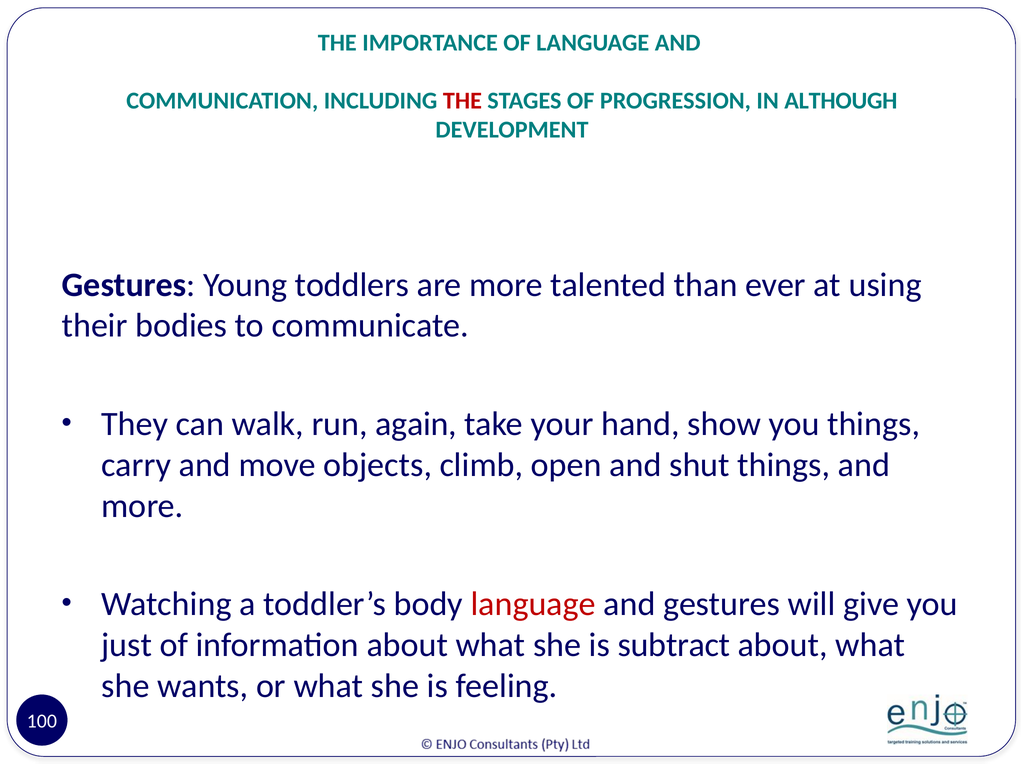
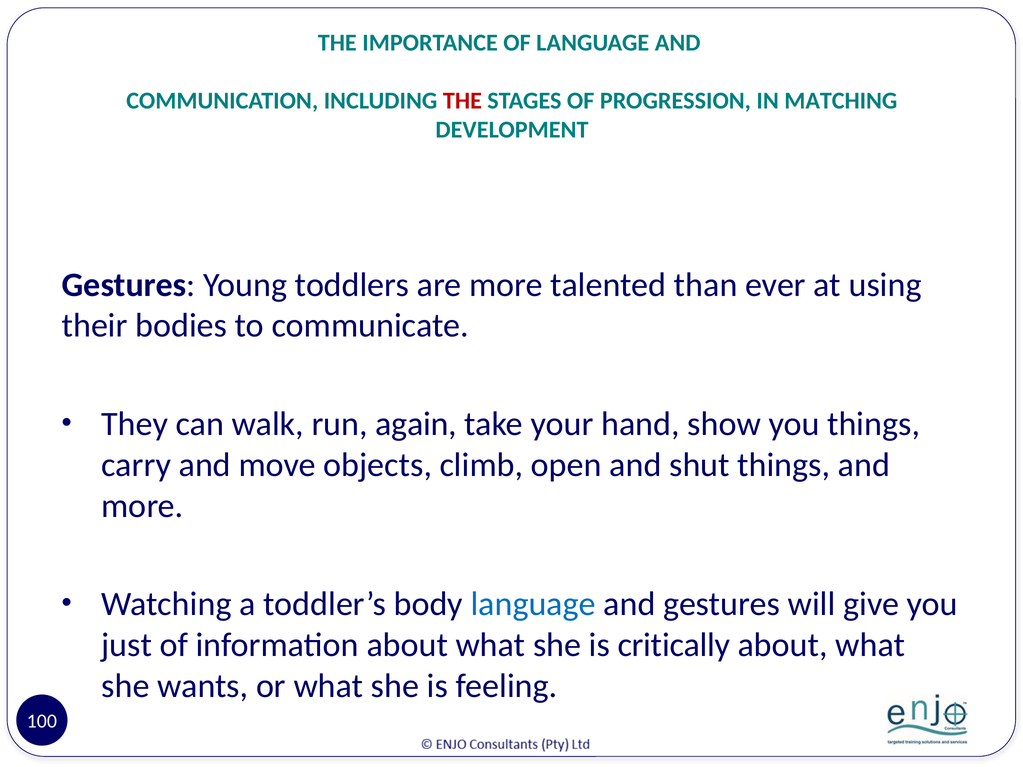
ALTHOUGH: ALTHOUGH -> MATCHING
language at (533, 604) colour: red -> blue
subtract: subtract -> critically
